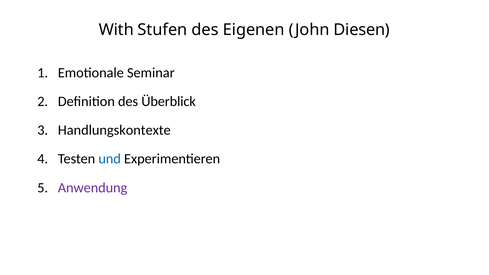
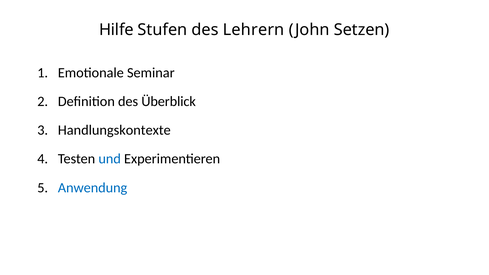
With: With -> Hilfe
Eigenen: Eigenen -> Lehrern
Diesen: Diesen -> Setzen
Anwendung colour: purple -> blue
